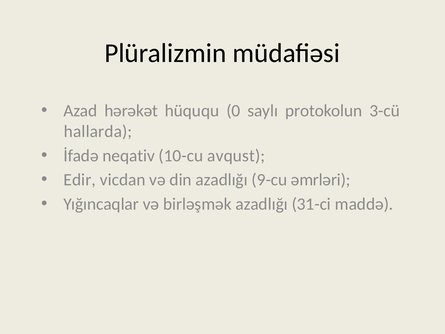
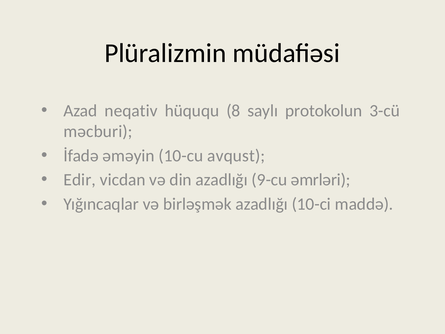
hərəkət: hərəkət -> neqativ
0: 0 -> 8
hallarda: hallarda -> məcburi
neqativ: neqativ -> əməyin
31-ci: 31-ci -> 10-ci
